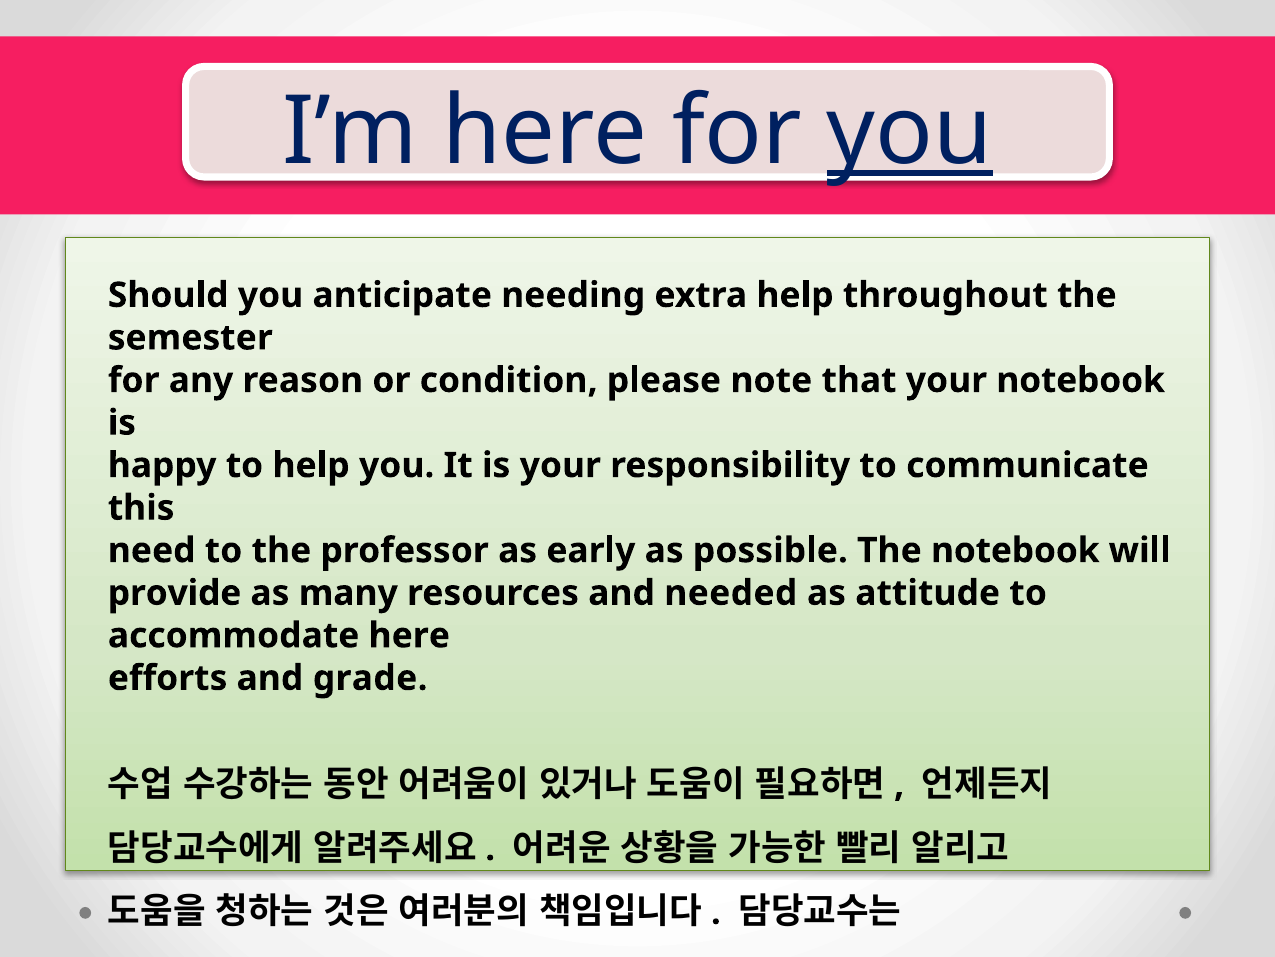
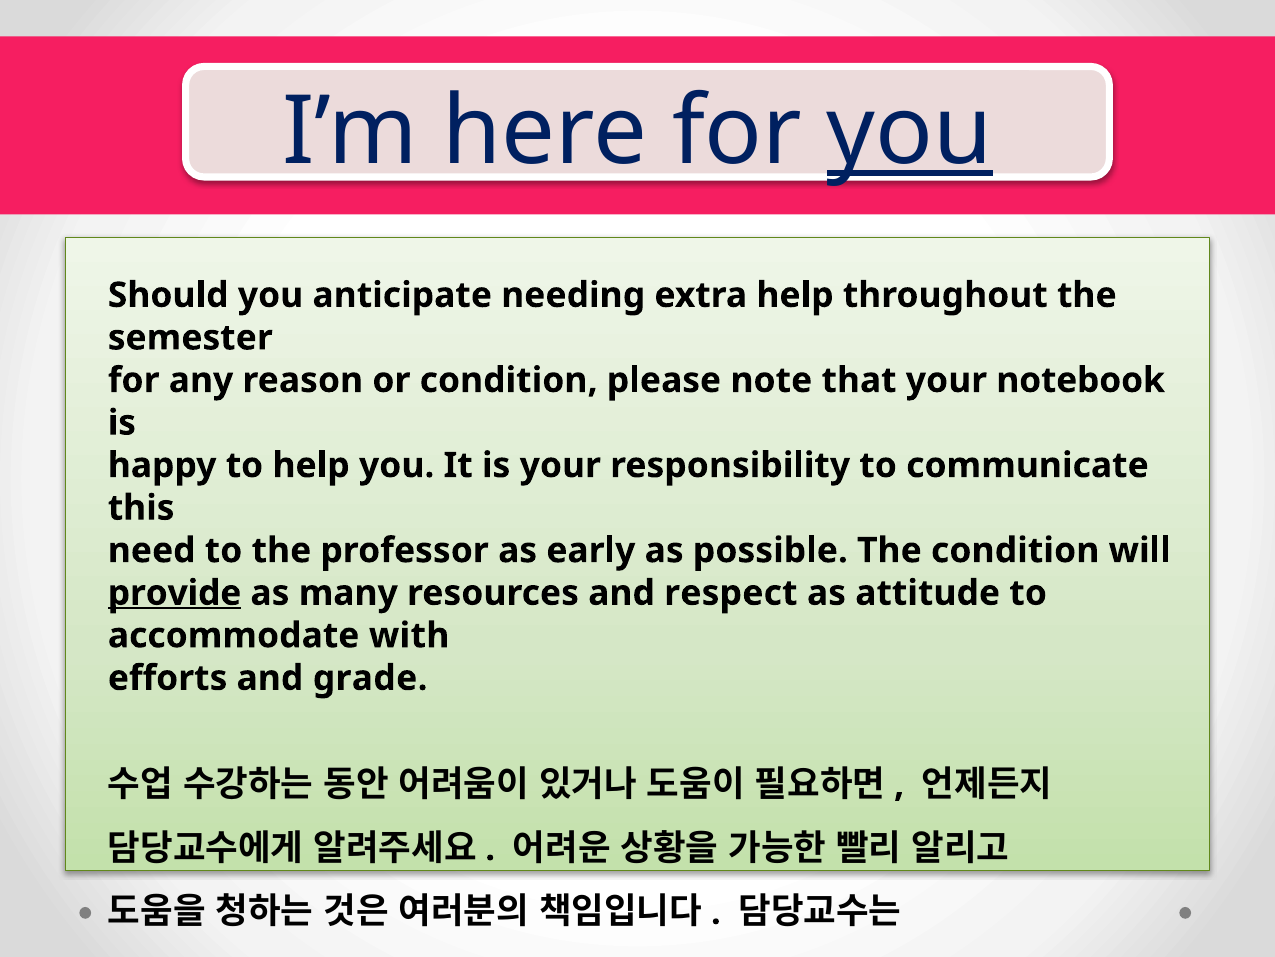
The notebook: notebook -> condition
provide underline: none -> present
needed: needed -> respect
accommodate here: here -> with
